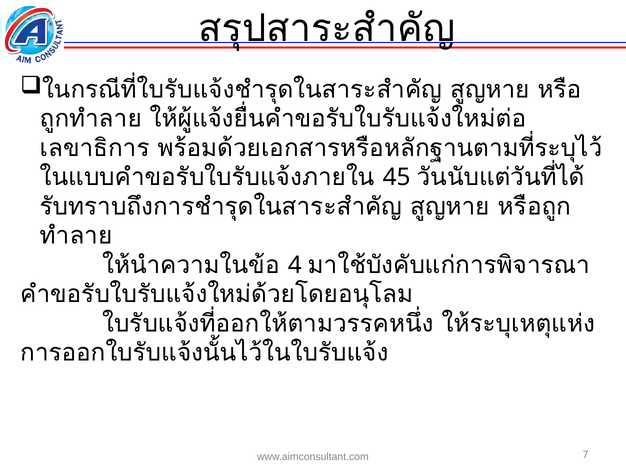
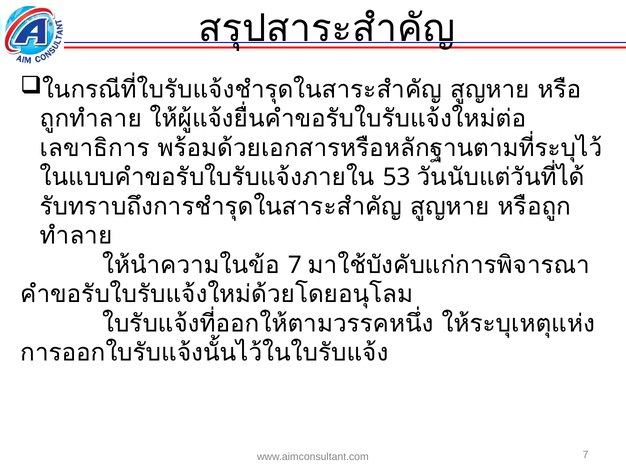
45: 45 -> 53
4 at (295, 265): 4 -> 7
